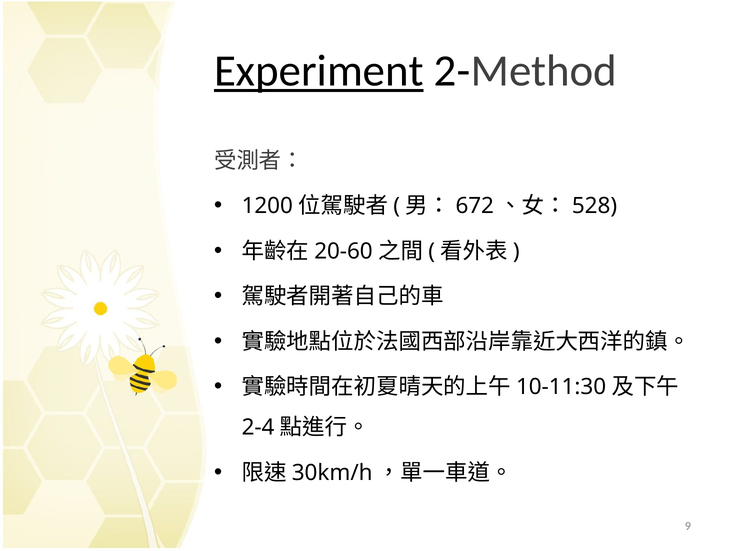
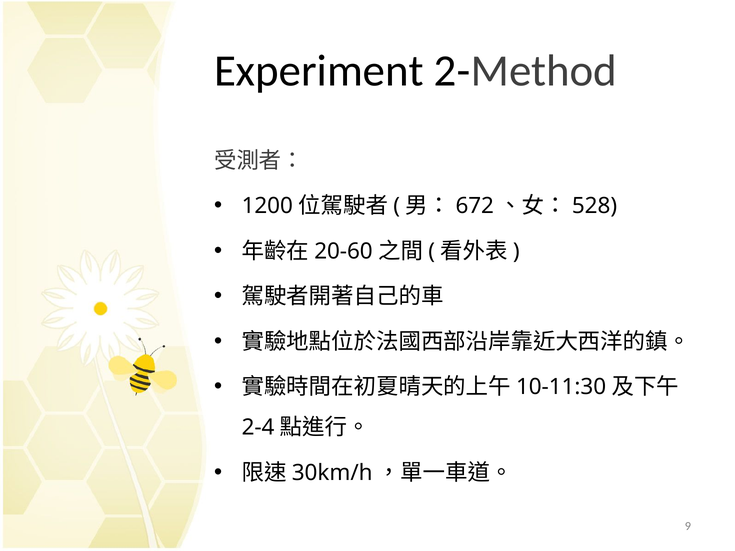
Experiment underline: present -> none
